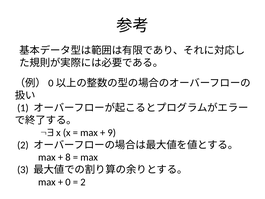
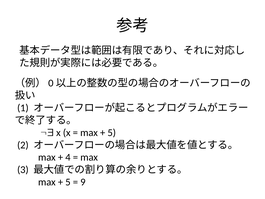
9 at (112, 132): 9 -> 5
8: 8 -> 4
0 at (68, 182): 0 -> 5
2 at (83, 182): 2 -> 9
